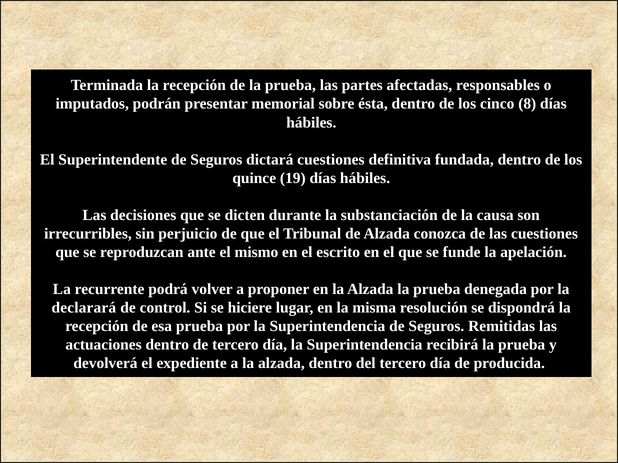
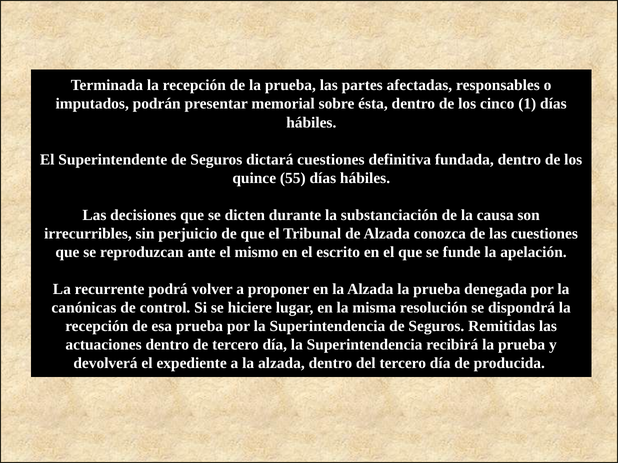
8: 8 -> 1
19: 19 -> 55
declarará: declarará -> canónicas
